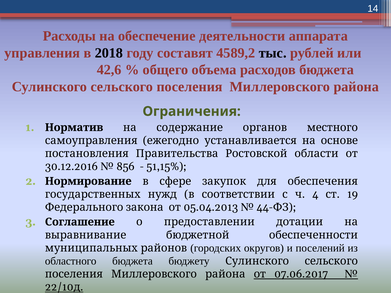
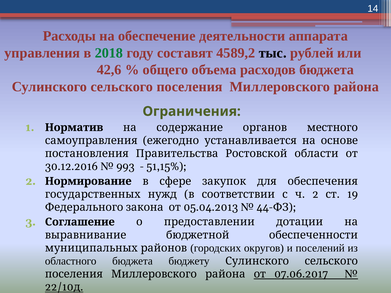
2018 colour: black -> green
856: 856 -> 993
4 at (315, 194): 4 -> 2
